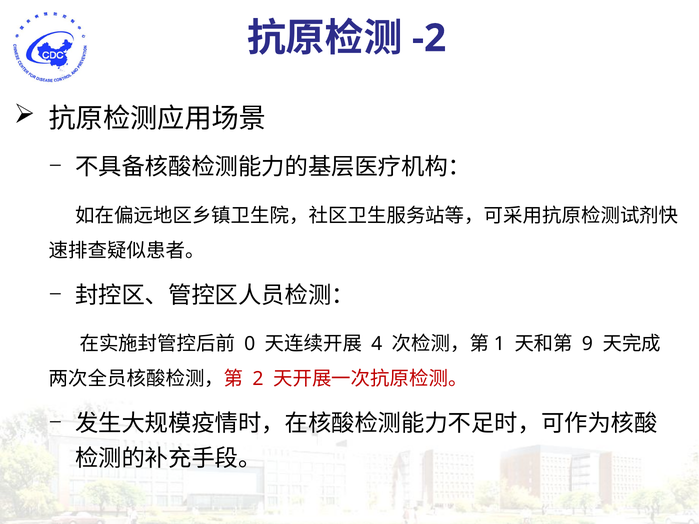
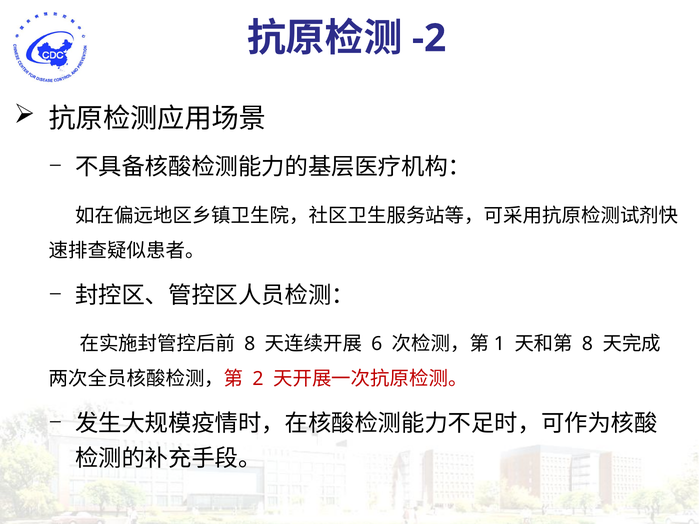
0 at (250, 344): 0 -> 8
4: 4 -> 6
9 at (587, 344): 9 -> 8
